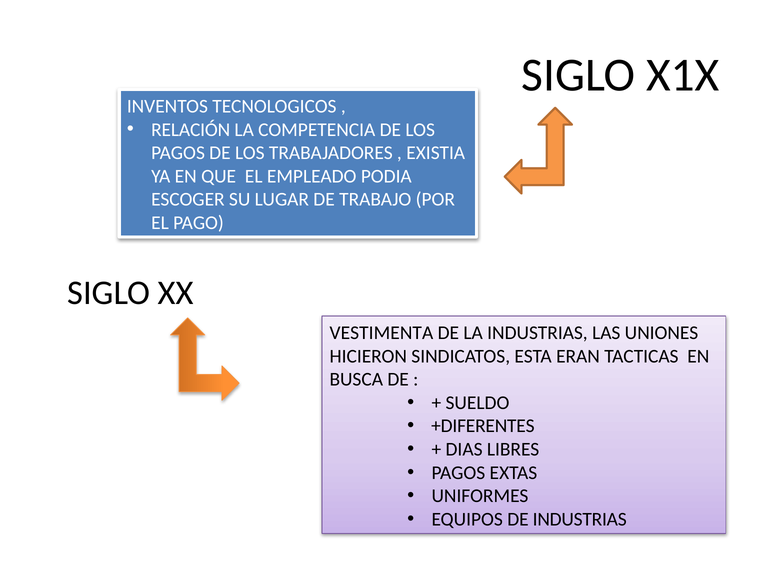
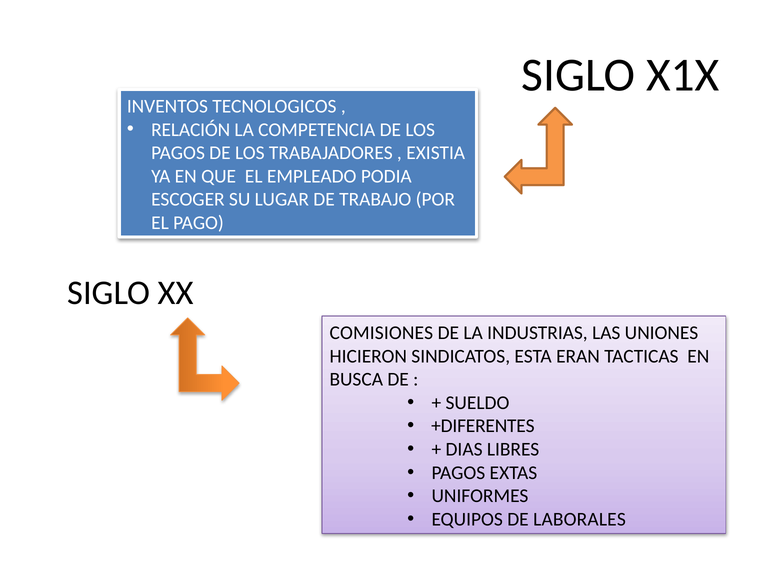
VESTIMENTA: VESTIMENTA -> COMISIONES
DE INDUSTRIAS: INDUSTRIAS -> LABORALES
